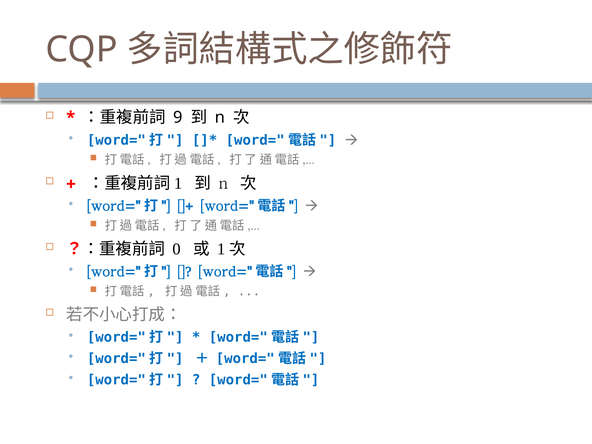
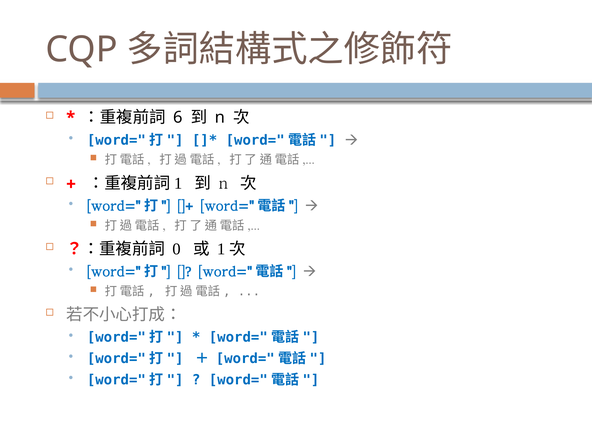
9: 9 -> 6
